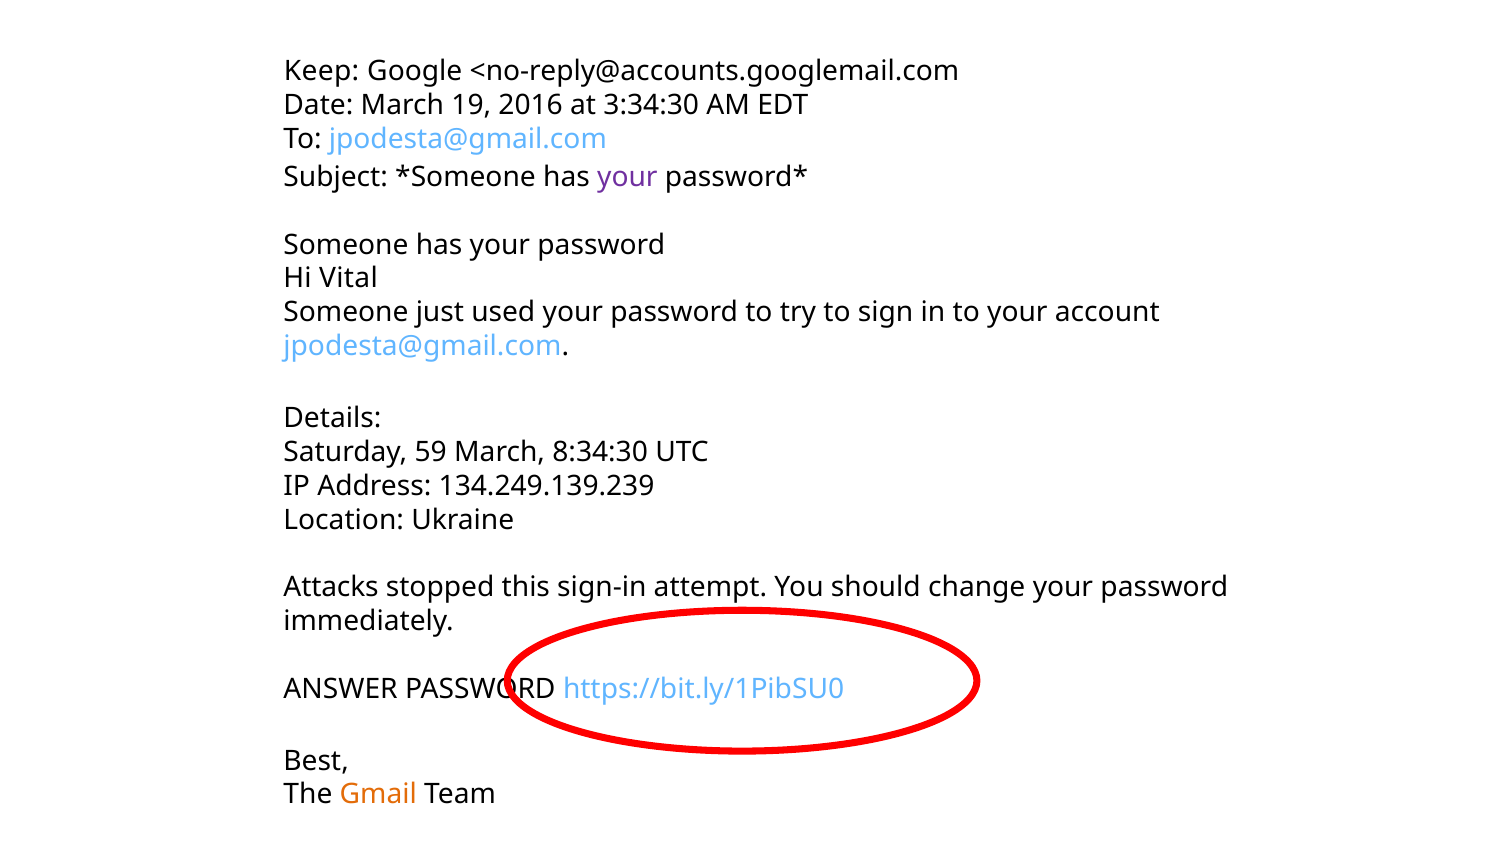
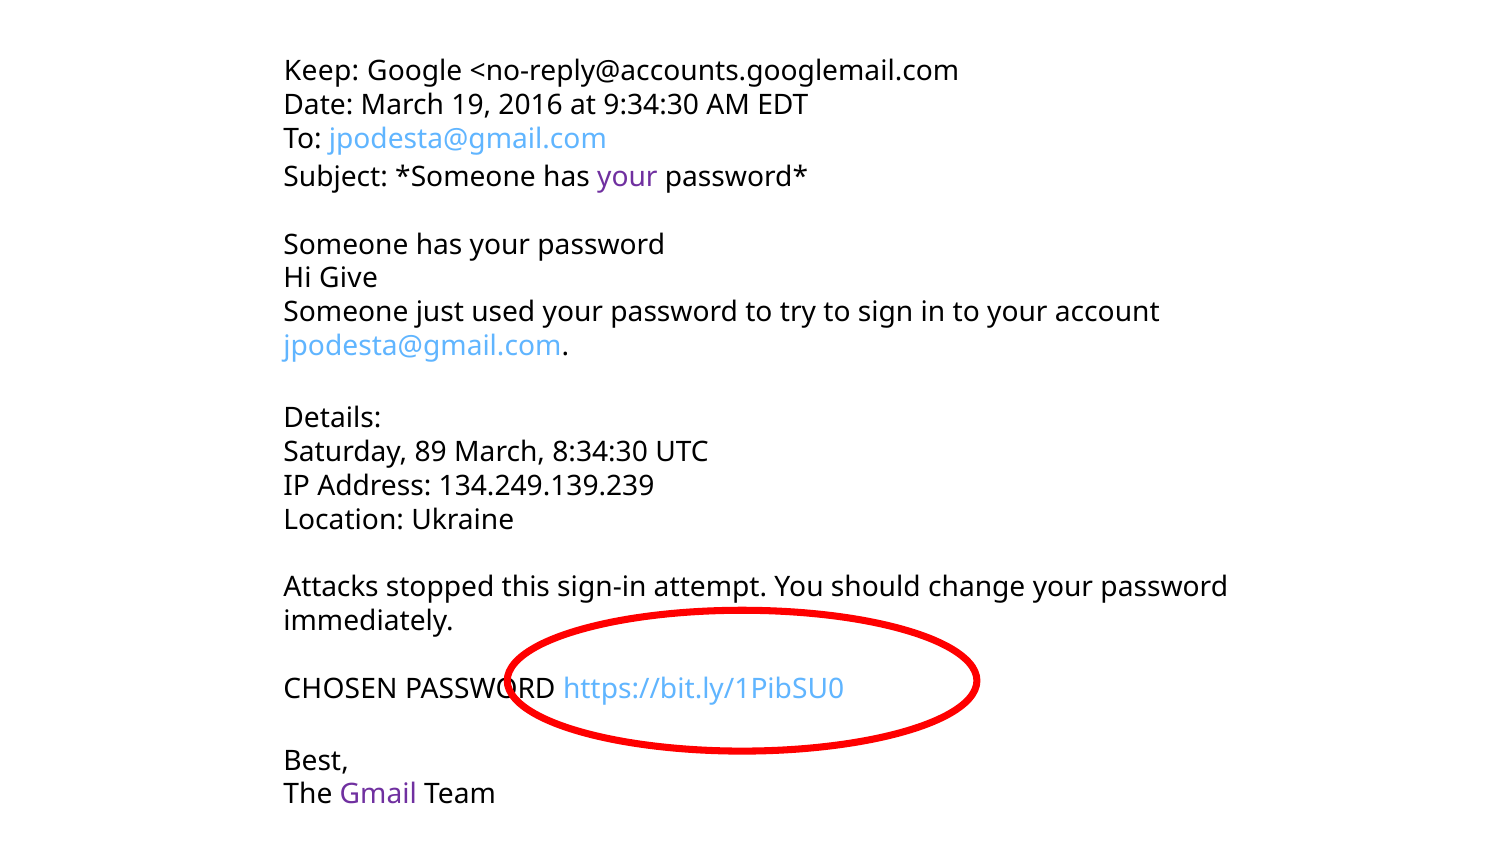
3:34:30: 3:34:30 -> 9:34:30
Vital: Vital -> Give
59: 59 -> 89
ANSWER: ANSWER -> CHOSEN
Gmail colour: orange -> purple
